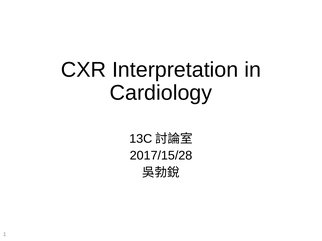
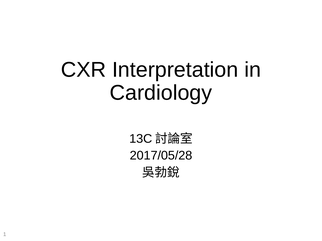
2017/15/28: 2017/15/28 -> 2017/05/28
